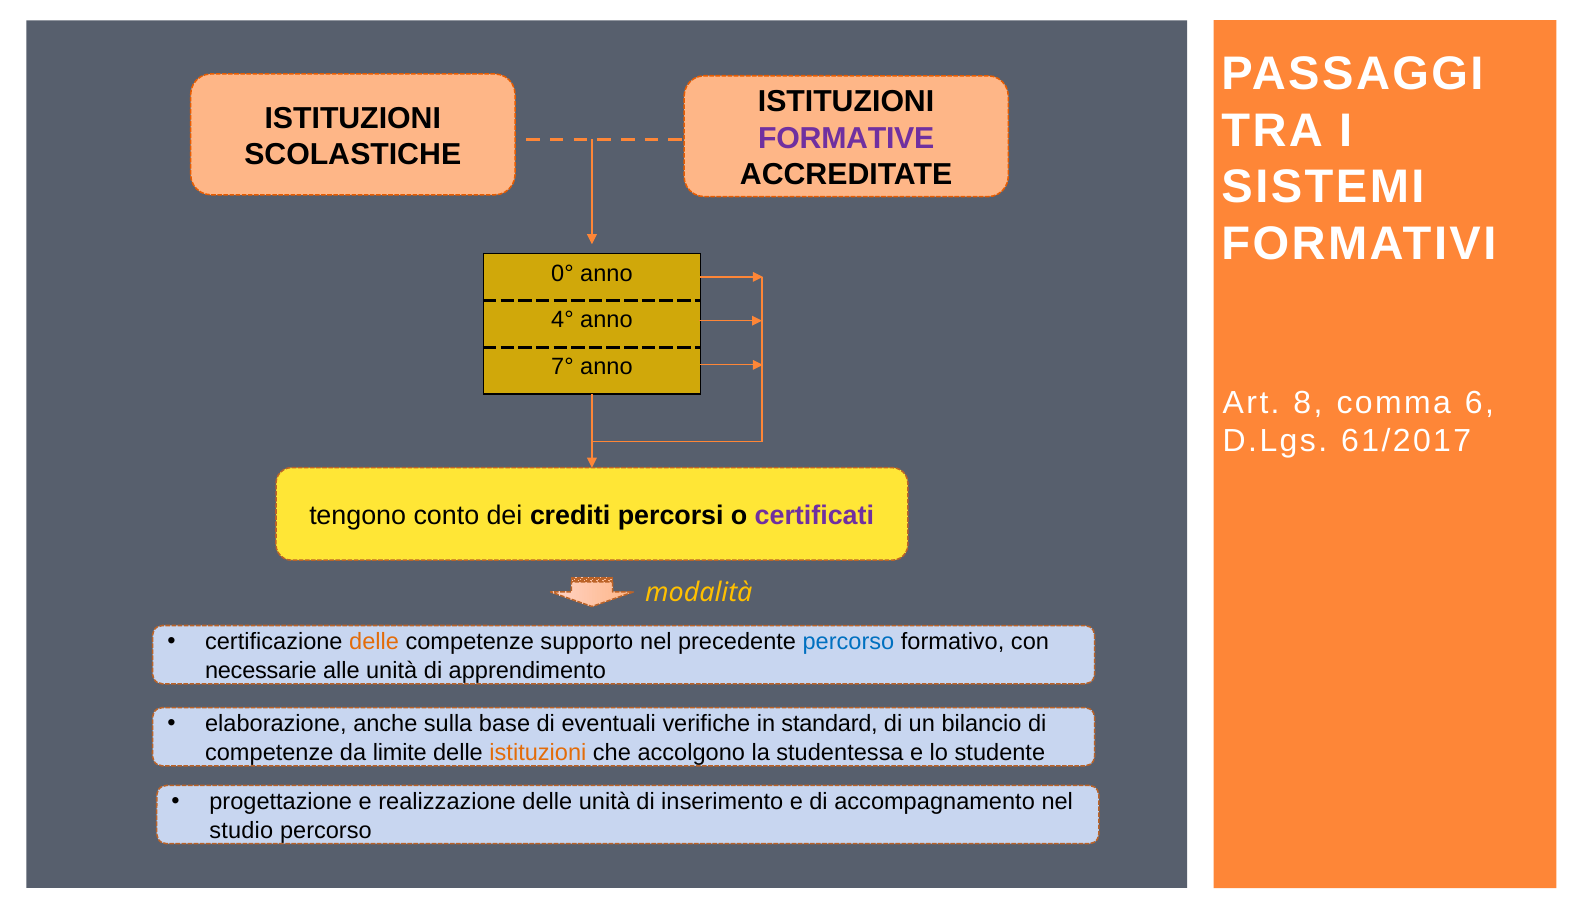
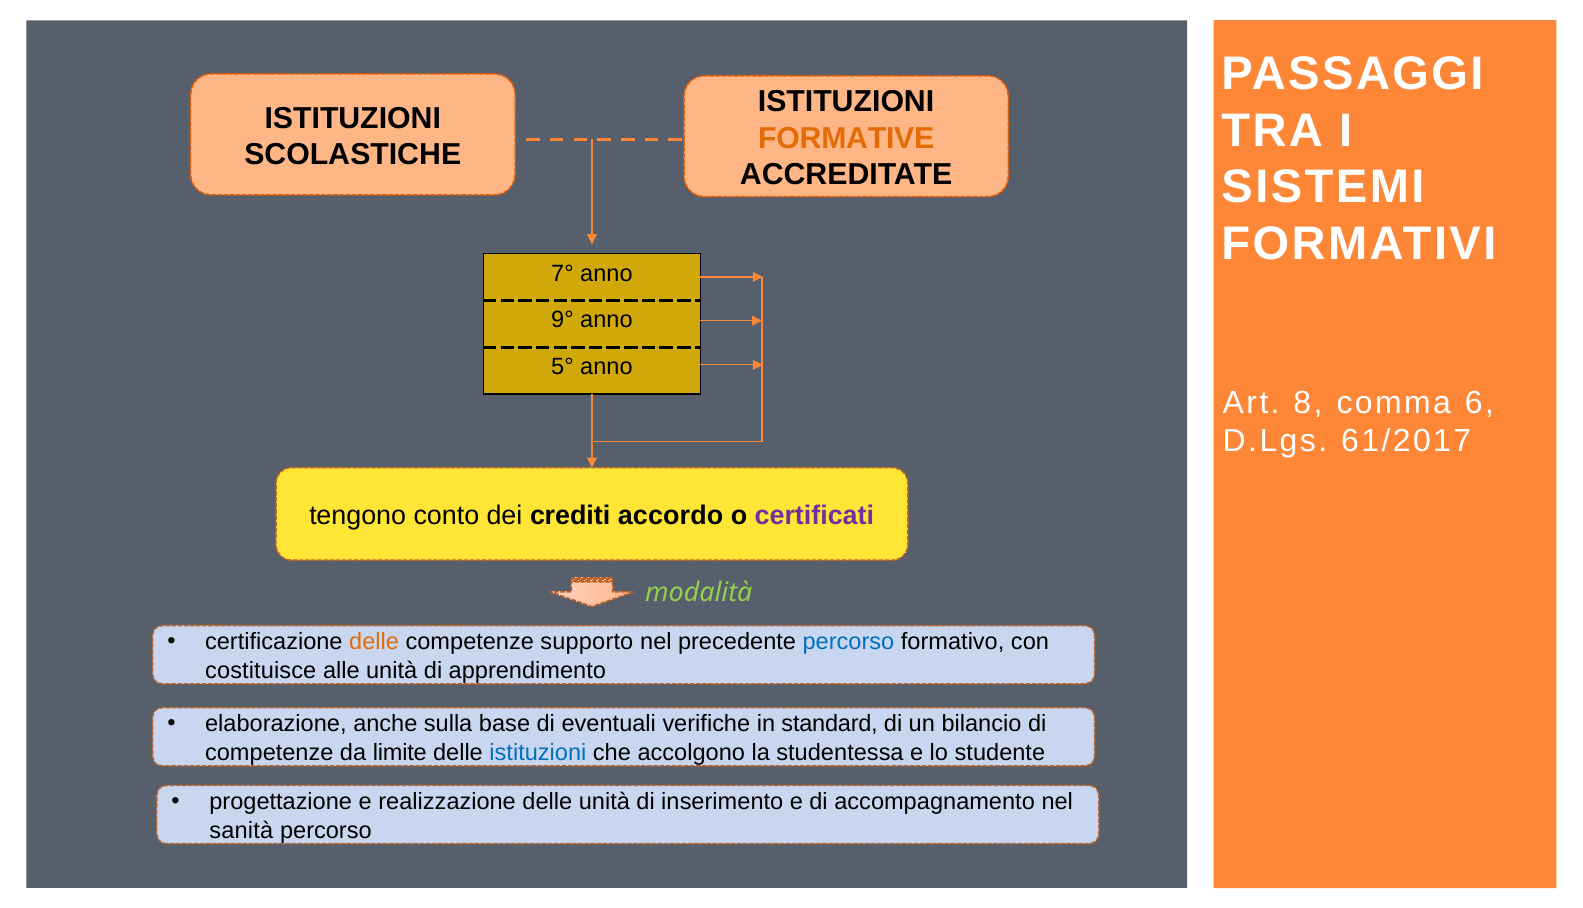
FORMATIVE colour: purple -> orange
0°: 0° -> 7°
4°: 4° -> 9°
7°: 7° -> 5°
percorsi: percorsi -> accordo
modalità colour: yellow -> light green
necessarie: necessarie -> costituisce
istituzioni at (538, 753) colour: orange -> blue
studio: studio -> sanità
